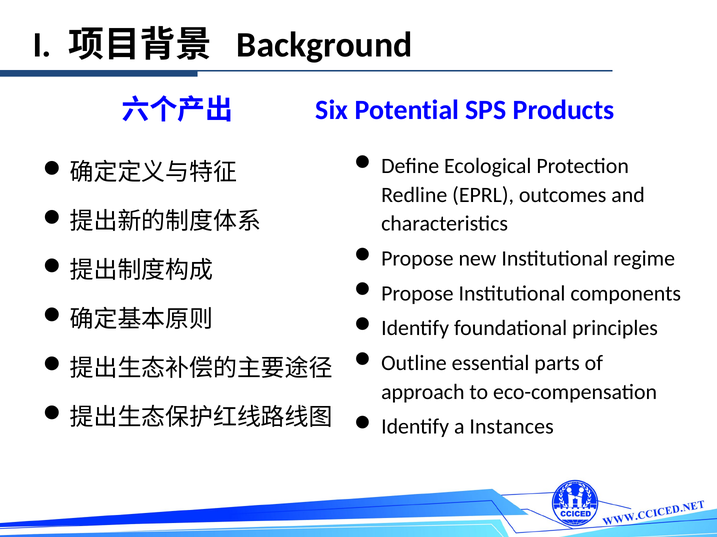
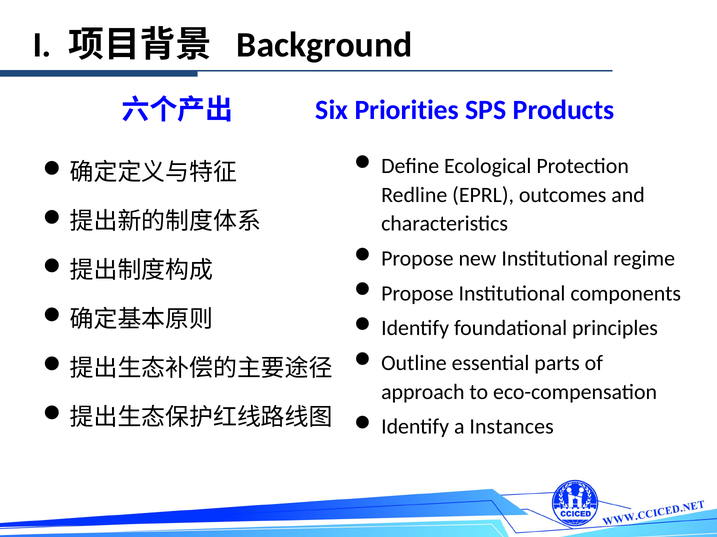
Potential: Potential -> Priorities
